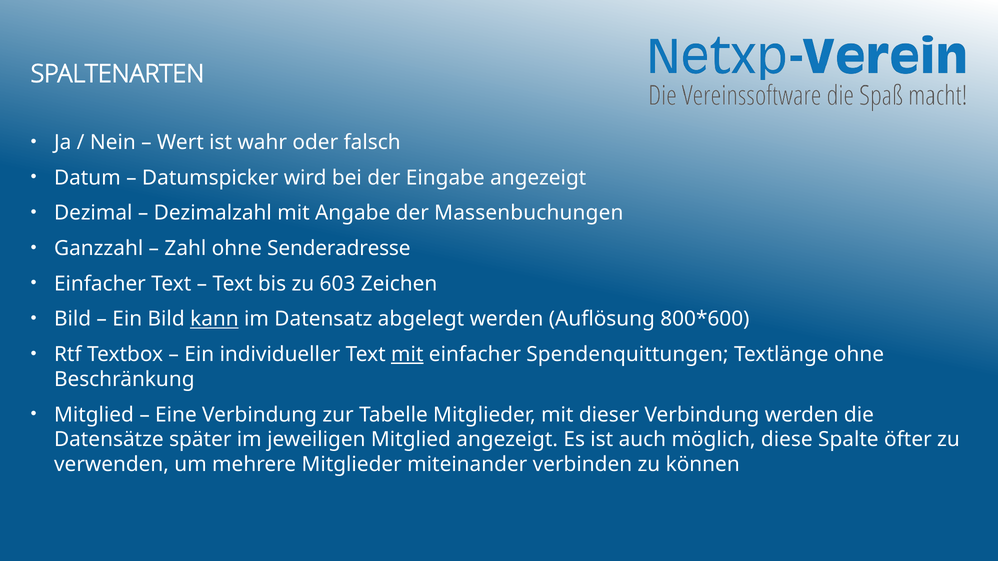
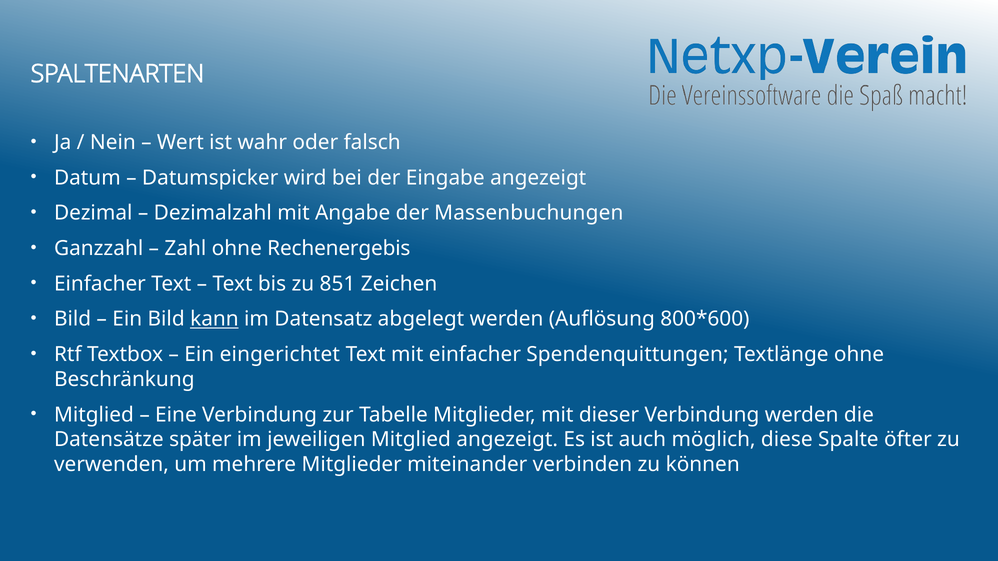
Senderadresse: Senderadresse -> Rechenergebis
603: 603 -> 851
individueller: individueller -> eingerichtet
mit at (407, 355) underline: present -> none
